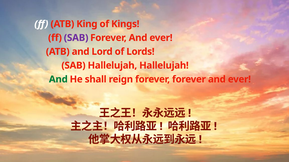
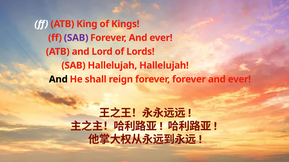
And at (58, 80) colour: green -> black
